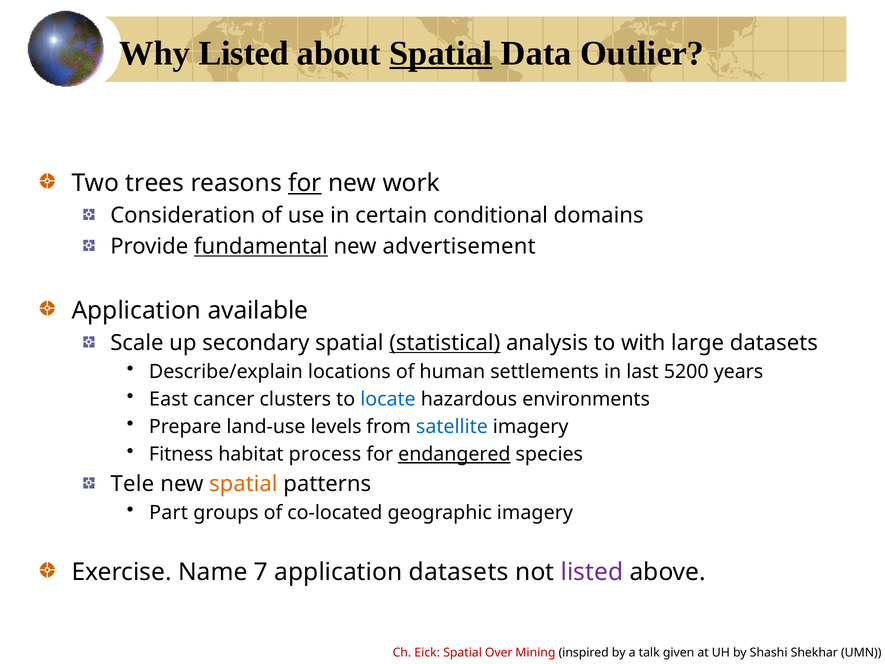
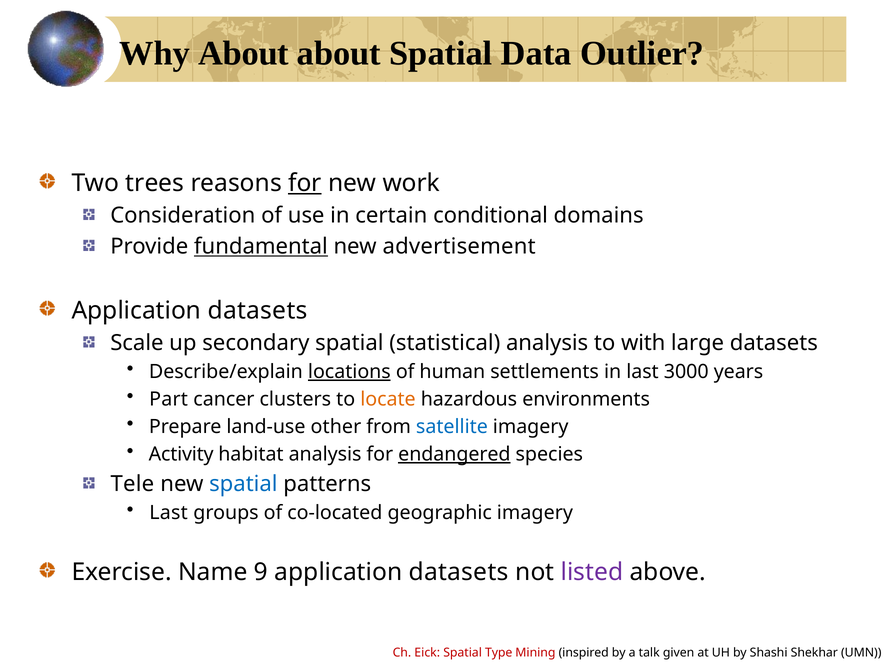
Why Listed: Listed -> About
Spatial at (441, 53) underline: present -> none
available at (258, 311): available -> datasets
statistical underline: present -> none
locations underline: none -> present
5200: 5200 -> 3000
East: East -> Part
locate colour: blue -> orange
levels: levels -> other
Fitness: Fitness -> Activity
habitat process: process -> analysis
spatial at (243, 484) colour: orange -> blue
Part at (169, 513): Part -> Last
7: 7 -> 9
Over: Over -> Type
